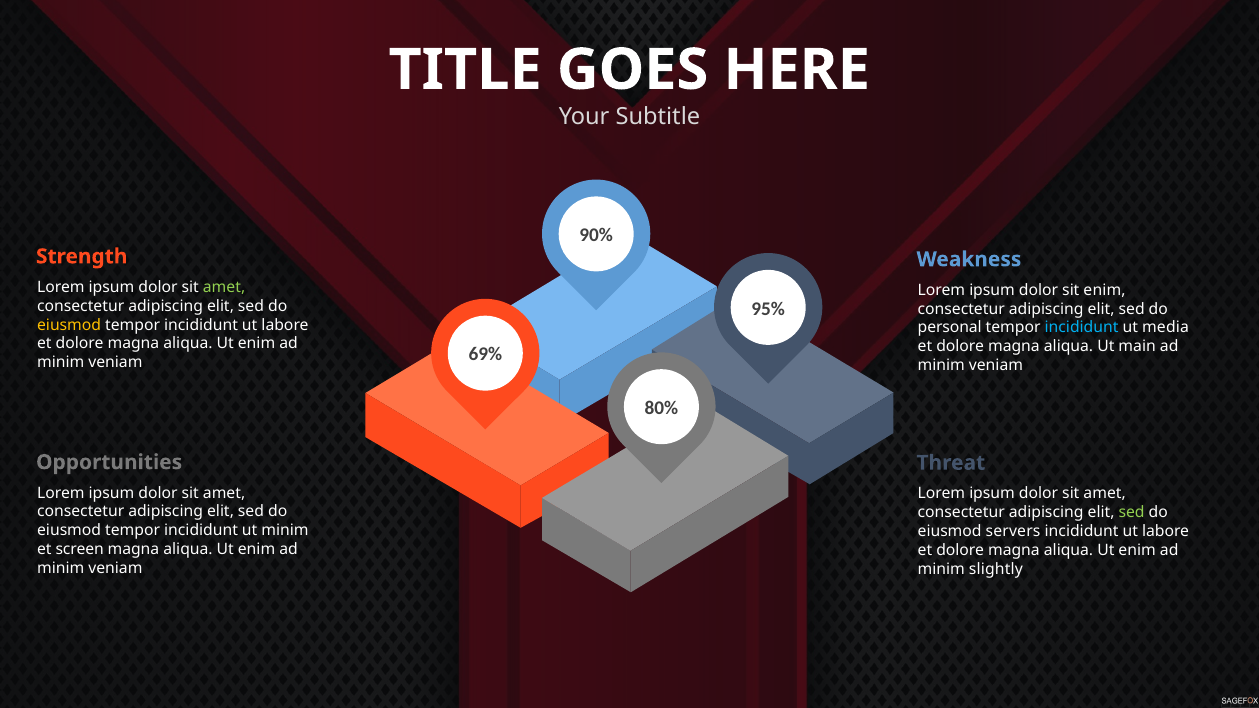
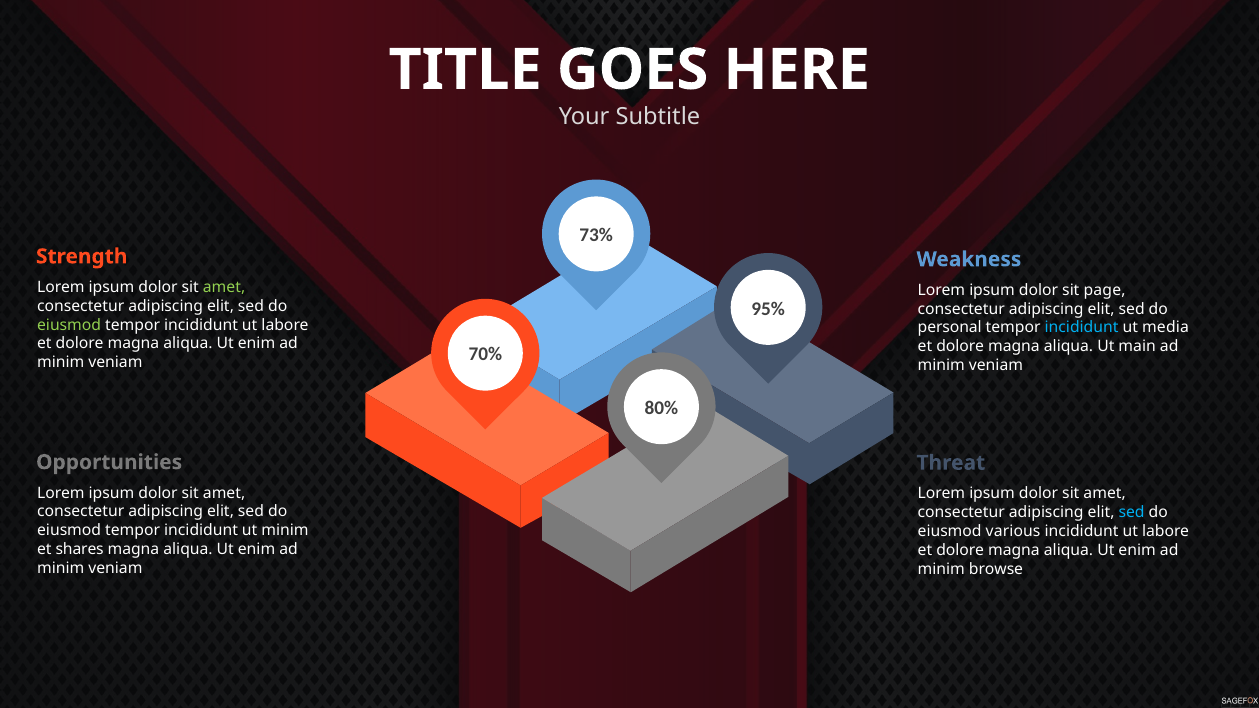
90%: 90% -> 73%
sit enim: enim -> page
eiusmod at (69, 325) colour: yellow -> light green
69%: 69% -> 70%
sed at (1132, 512) colour: light green -> light blue
servers: servers -> various
screen: screen -> shares
slightly: slightly -> browse
